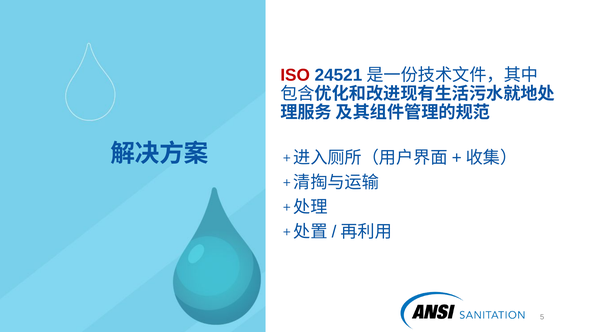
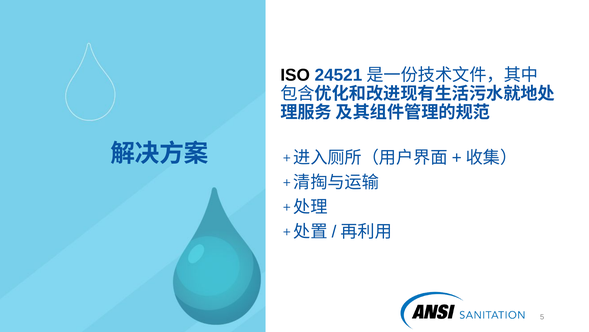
ISO colour: red -> black
